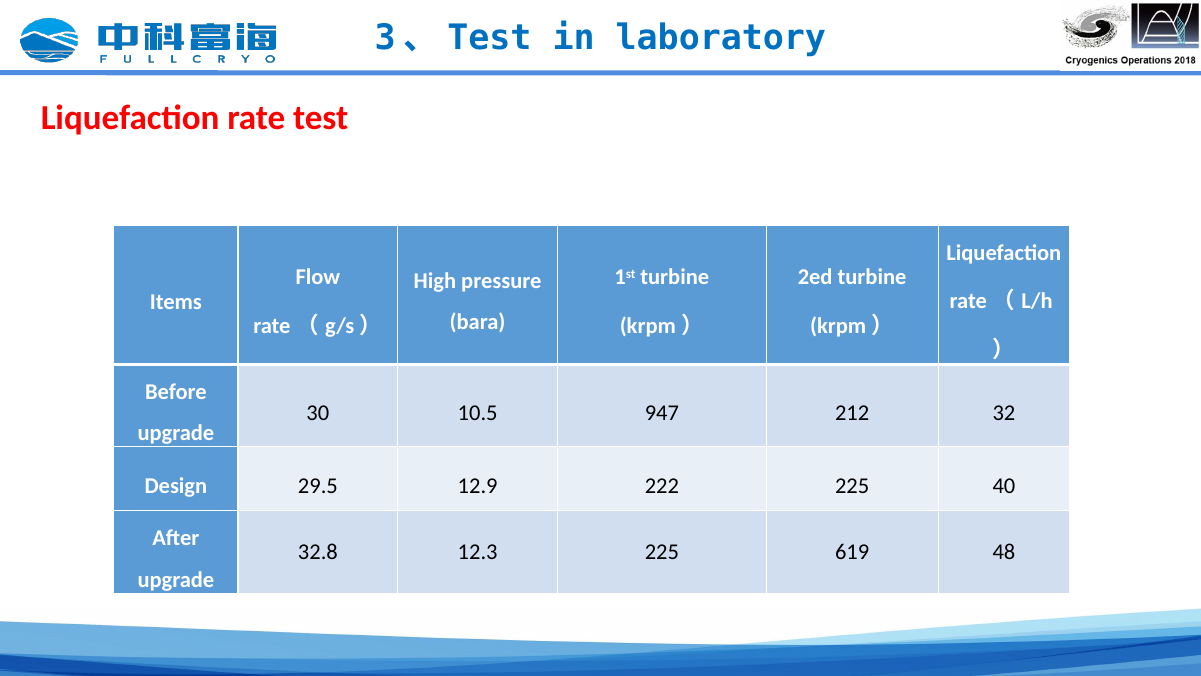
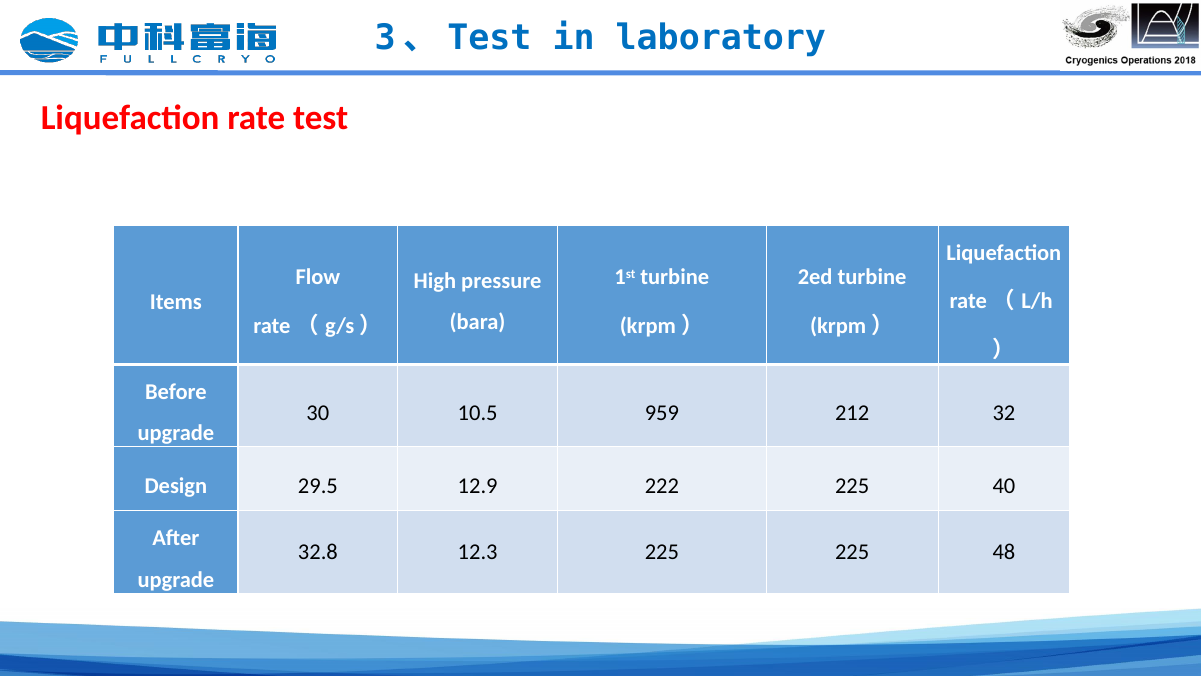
947: 947 -> 959
225 619: 619 -> 225
